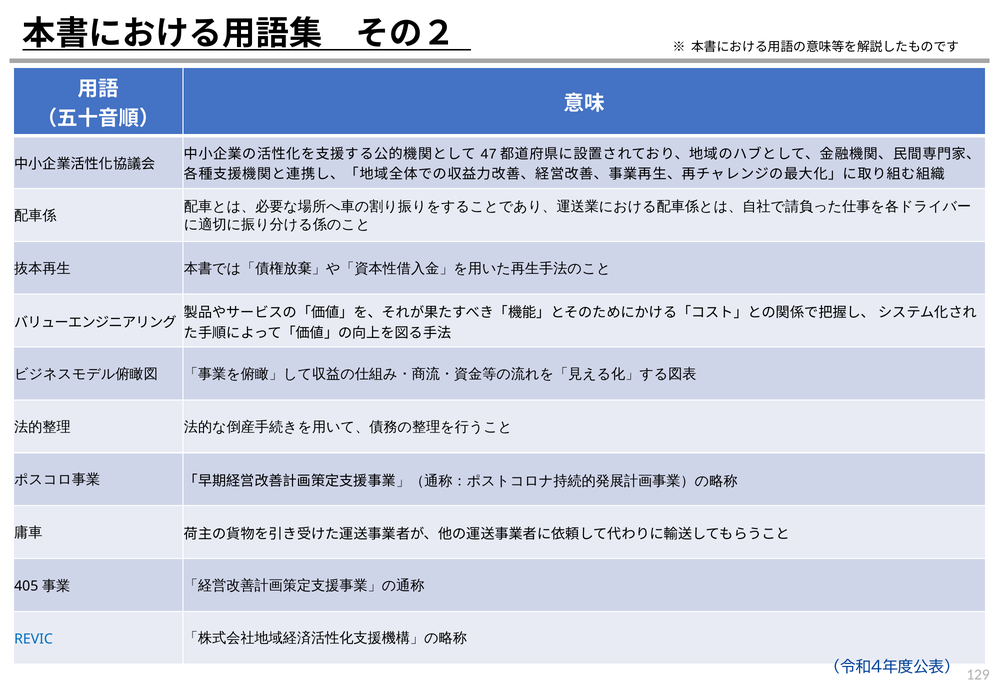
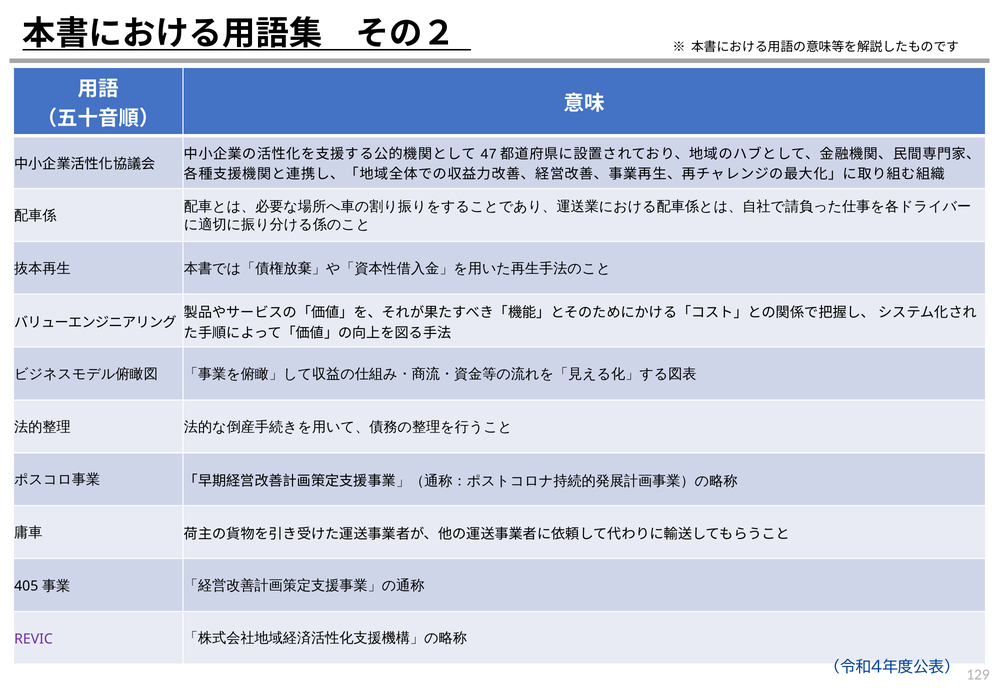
REVIC colour: blue -> purple
